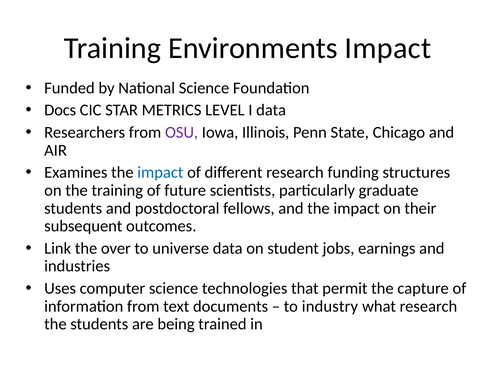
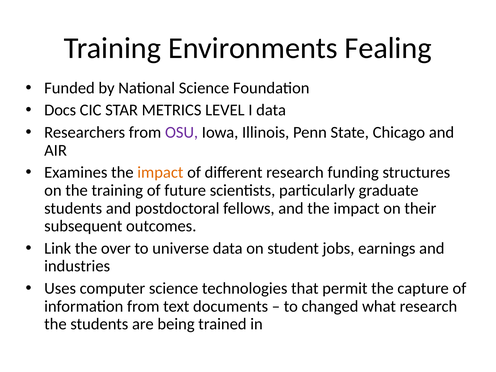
Environments Impact: Impact -> Fealing
impact at (160, 173) colour: blue -> orange
industry: industry -> changed
